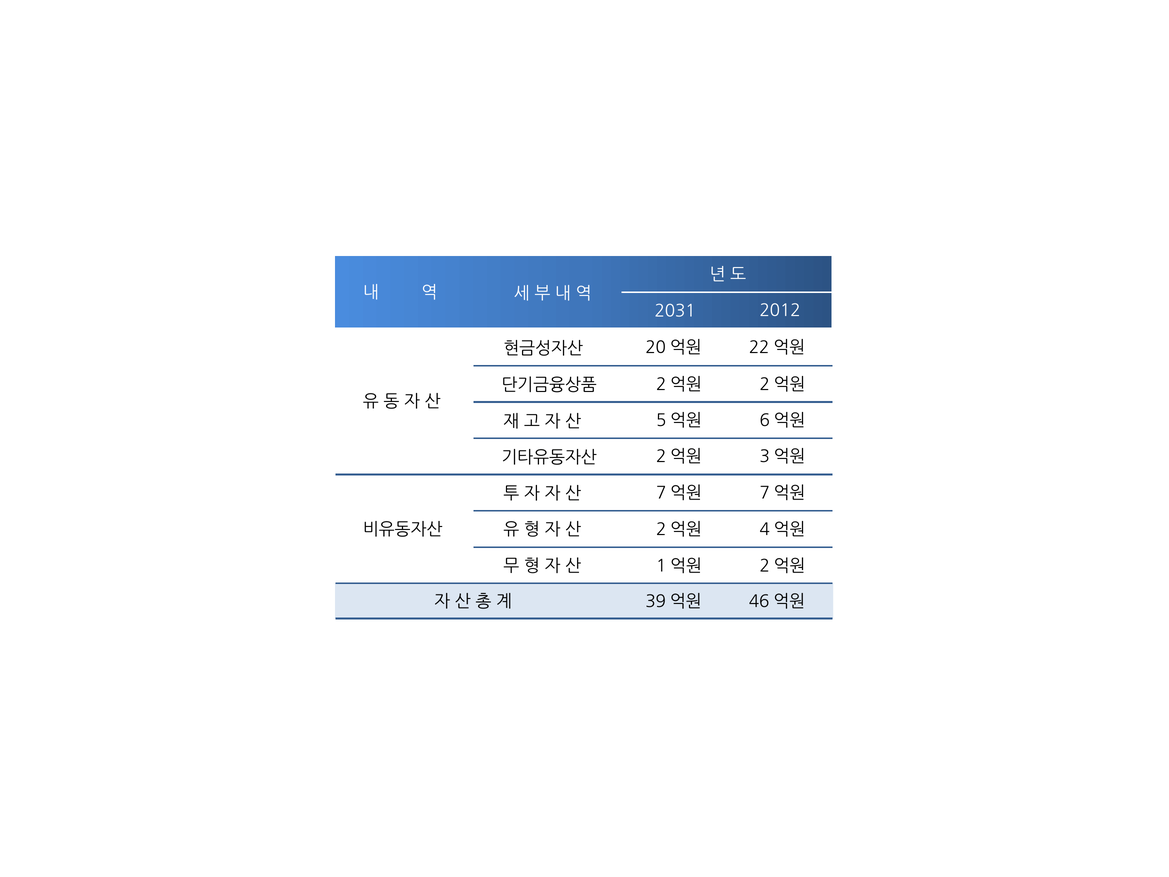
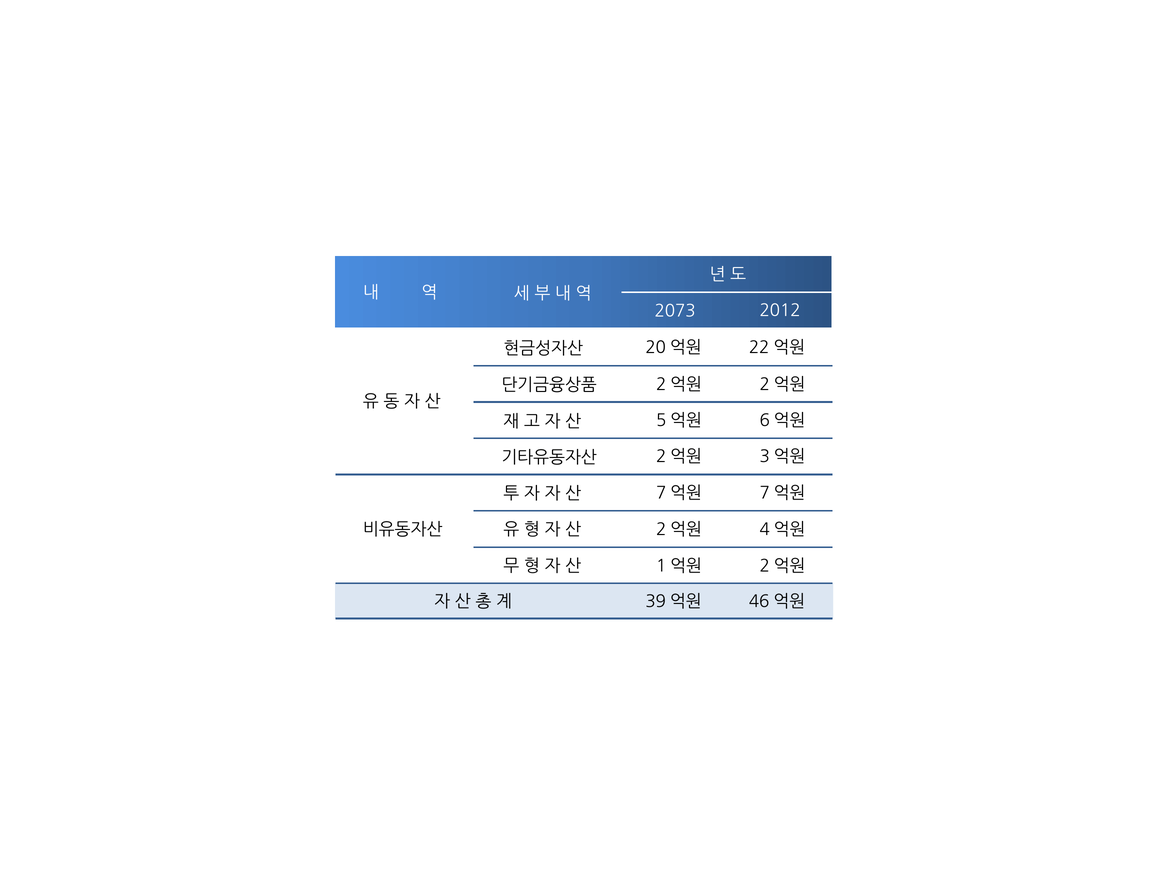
2031: 2031 -> 2073
